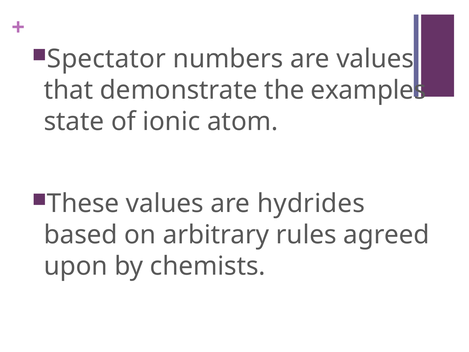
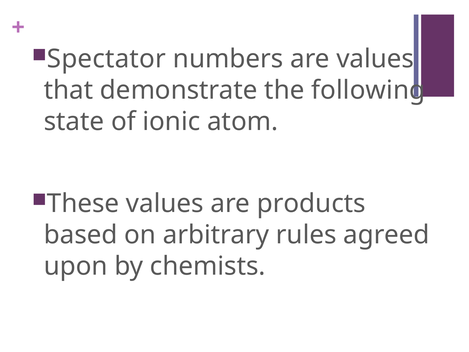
examples: examples -> following
hydrides: hydrides -> products
